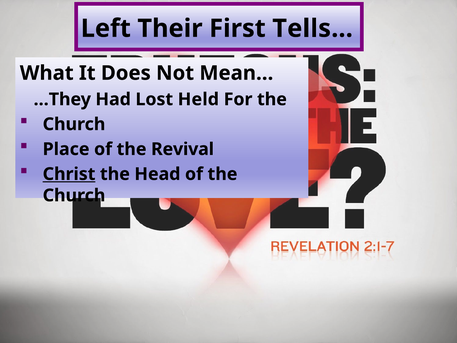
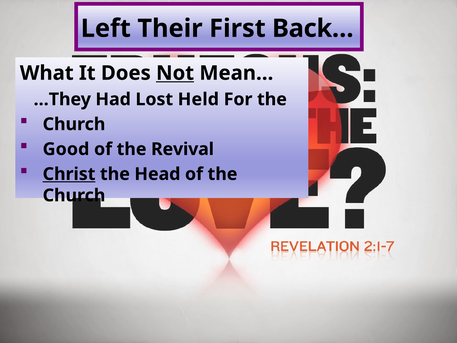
Tells…: Tells… -> Back…
Not underline: none -> present
Place: Place -> Good
